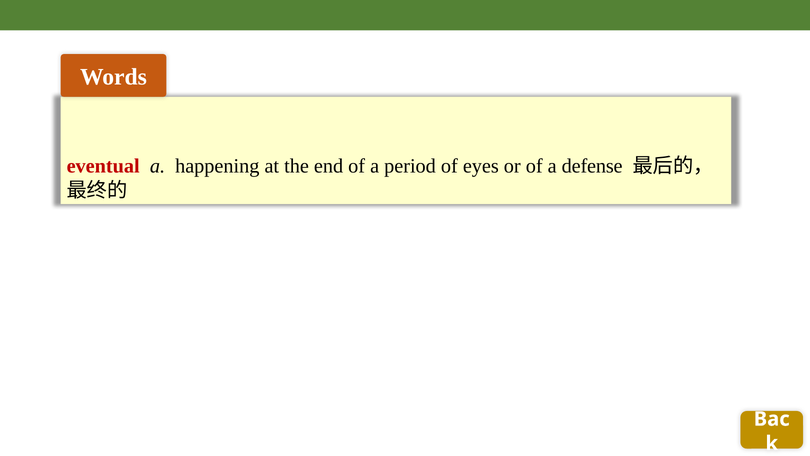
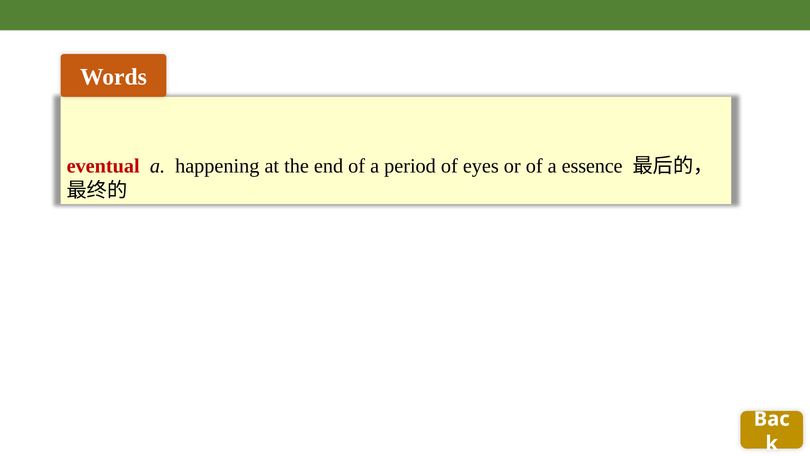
defense: defense -> essence
